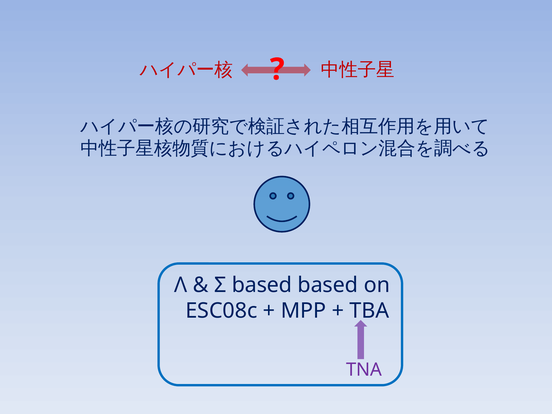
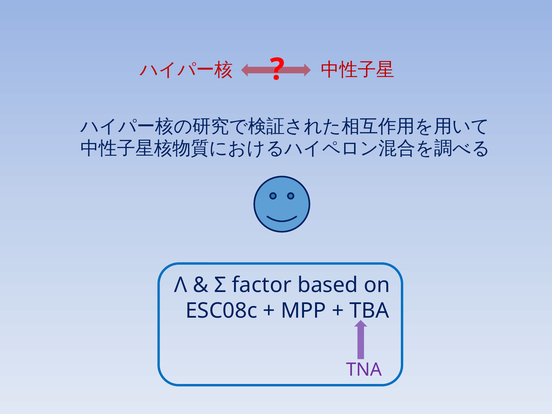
Σ based: based -> factor
